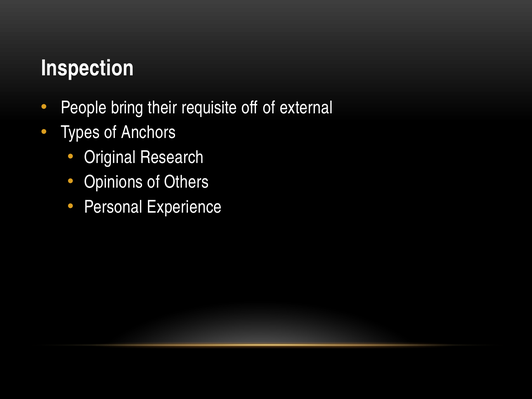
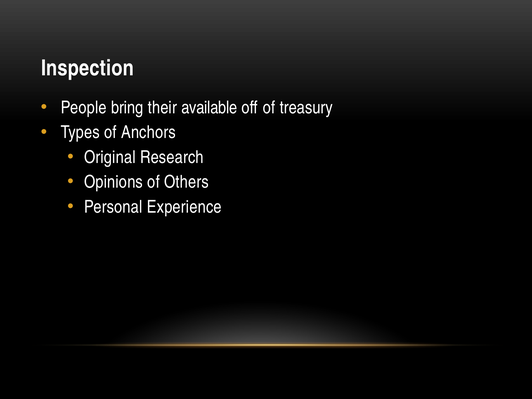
requisite: requisite -> available
external: external -> treasury
